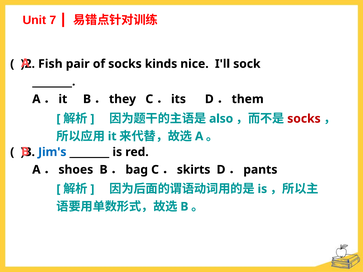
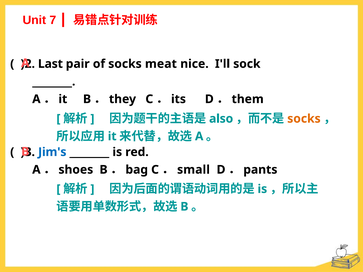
Fish: Fish -> Last
kinds: kinds -> meat
socks at (304, 119) colour: red -> orange
skirts: skirts -> small
